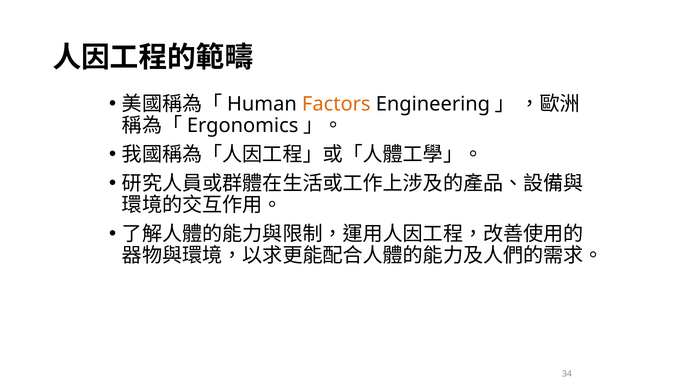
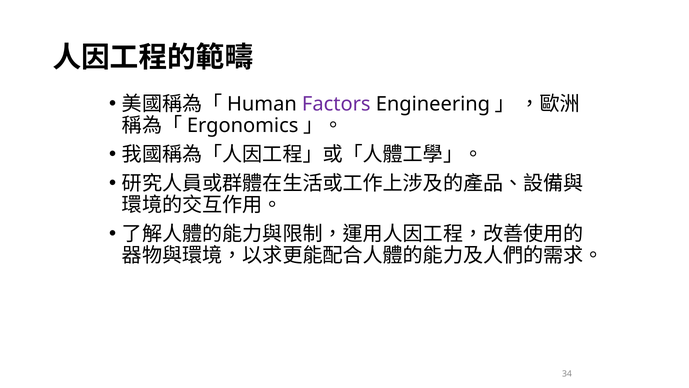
Factors colour: orange -> purple
